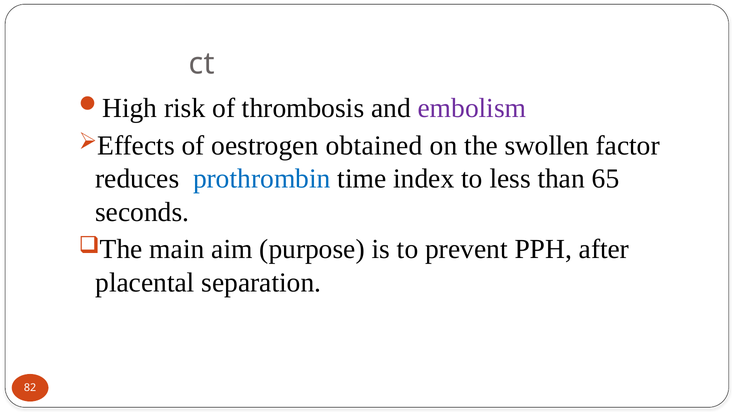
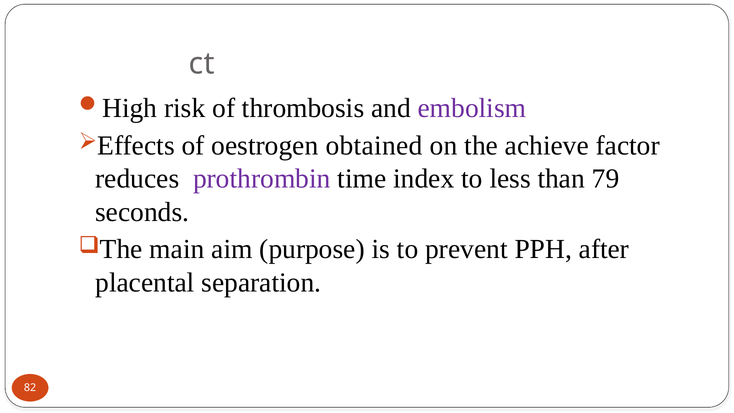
swollen: swollen -> achieve
prothrombin colour: blue -> purple
65: 65 -> 79
